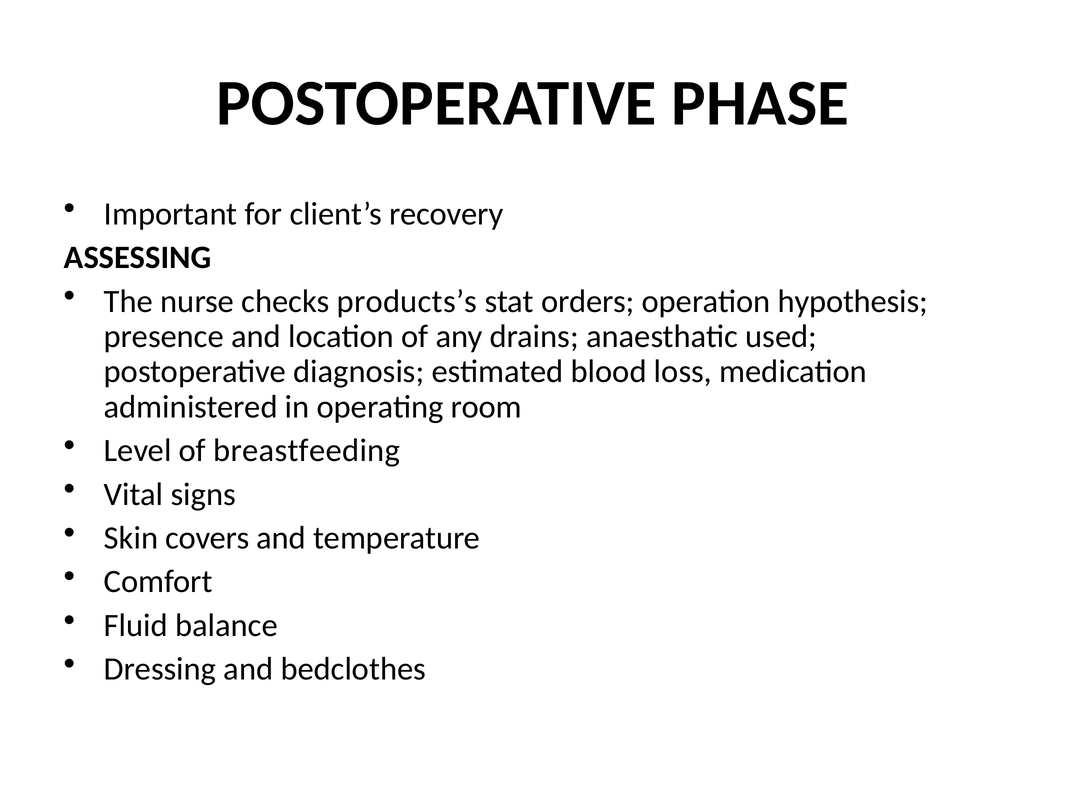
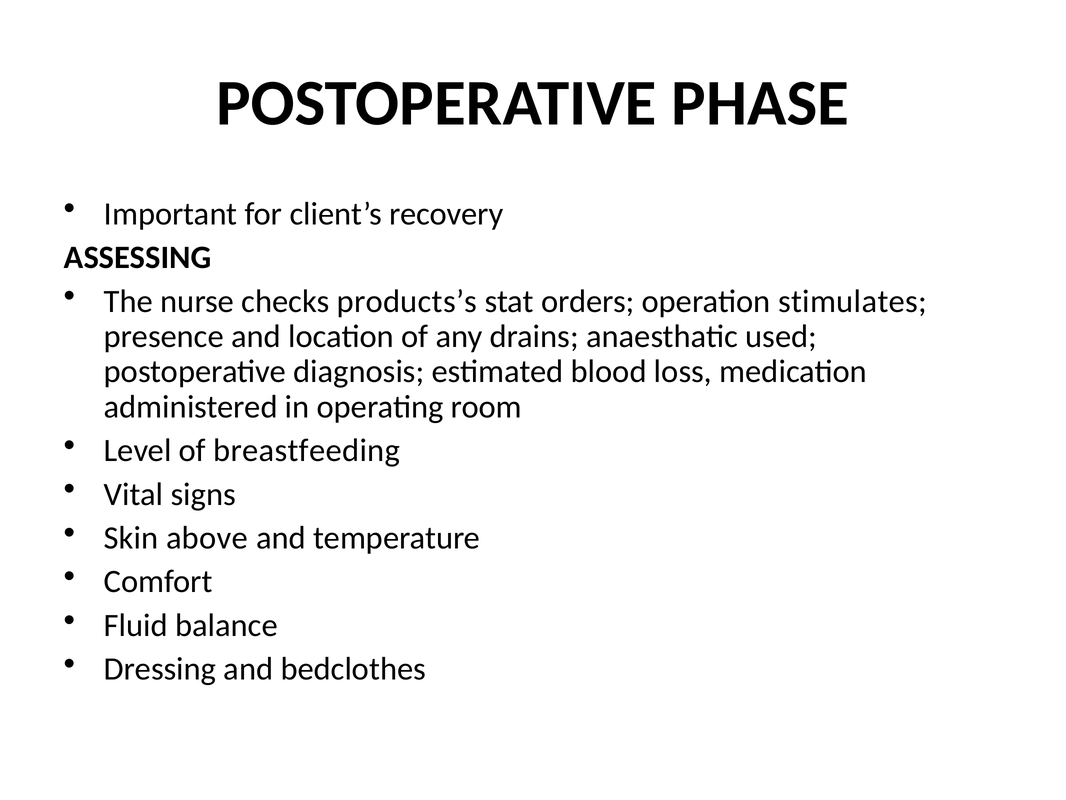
hypothesis: hypothesis -> stimulates
covers: covers -> above
